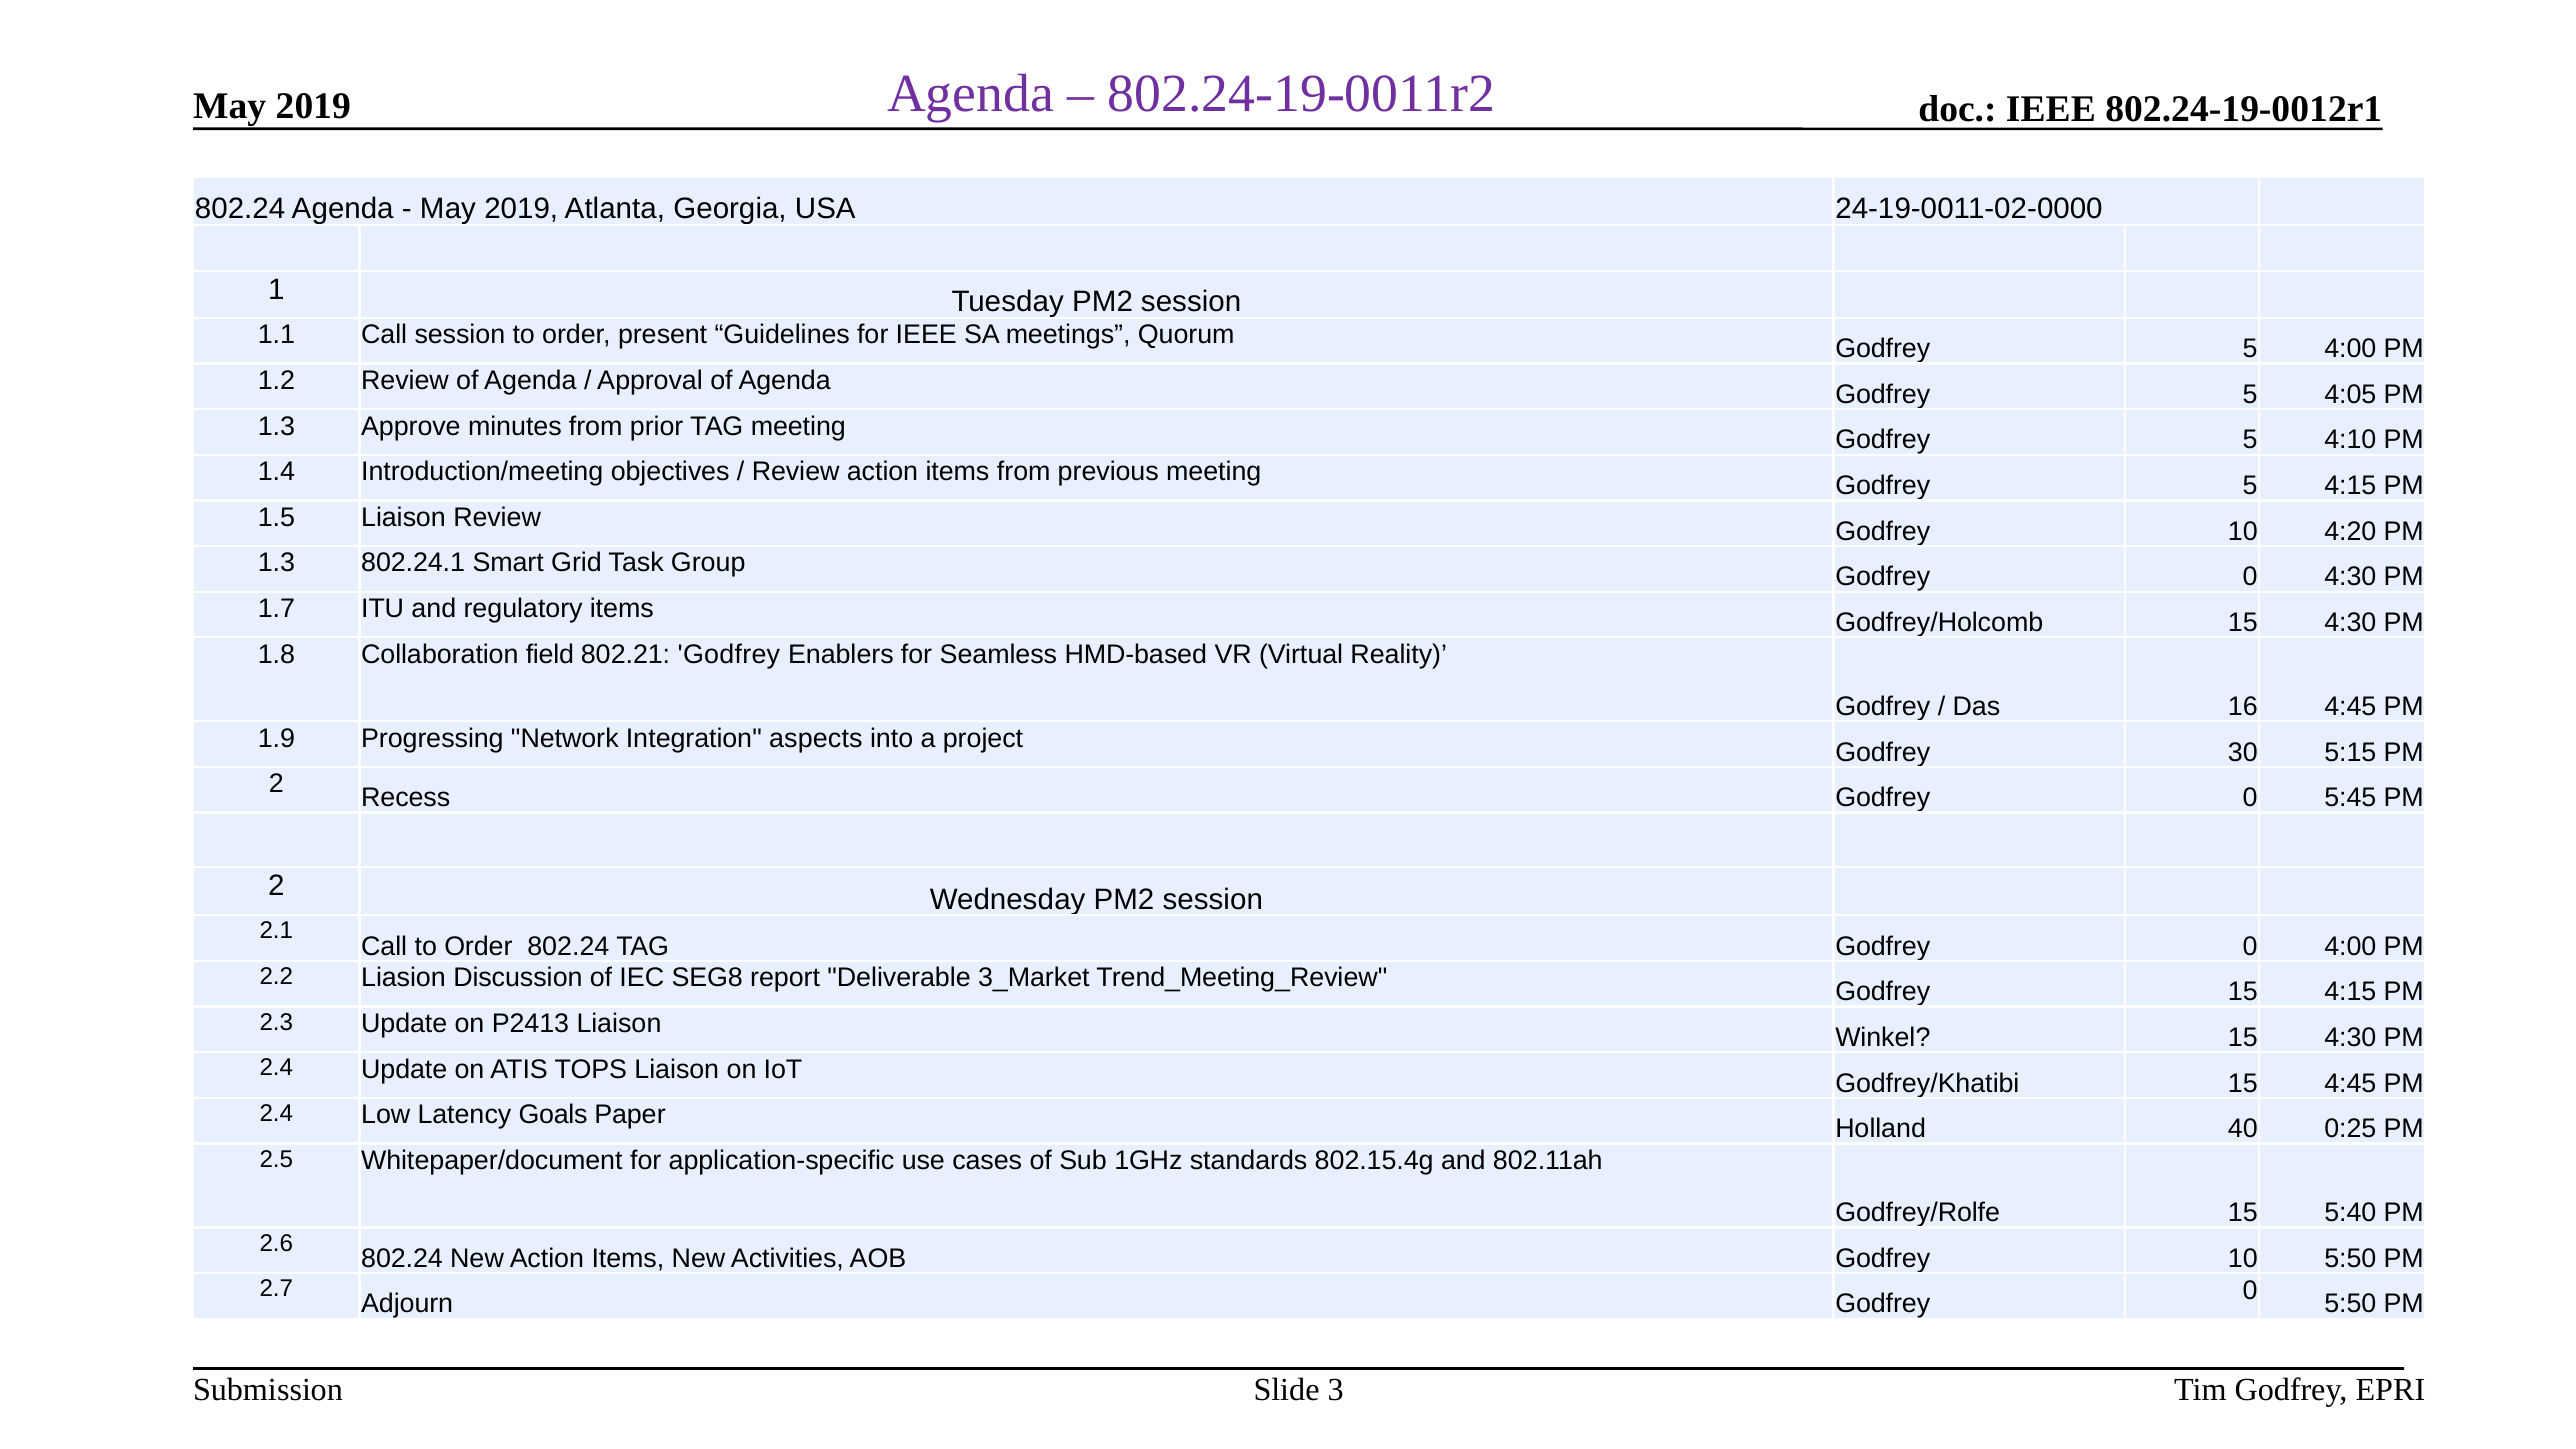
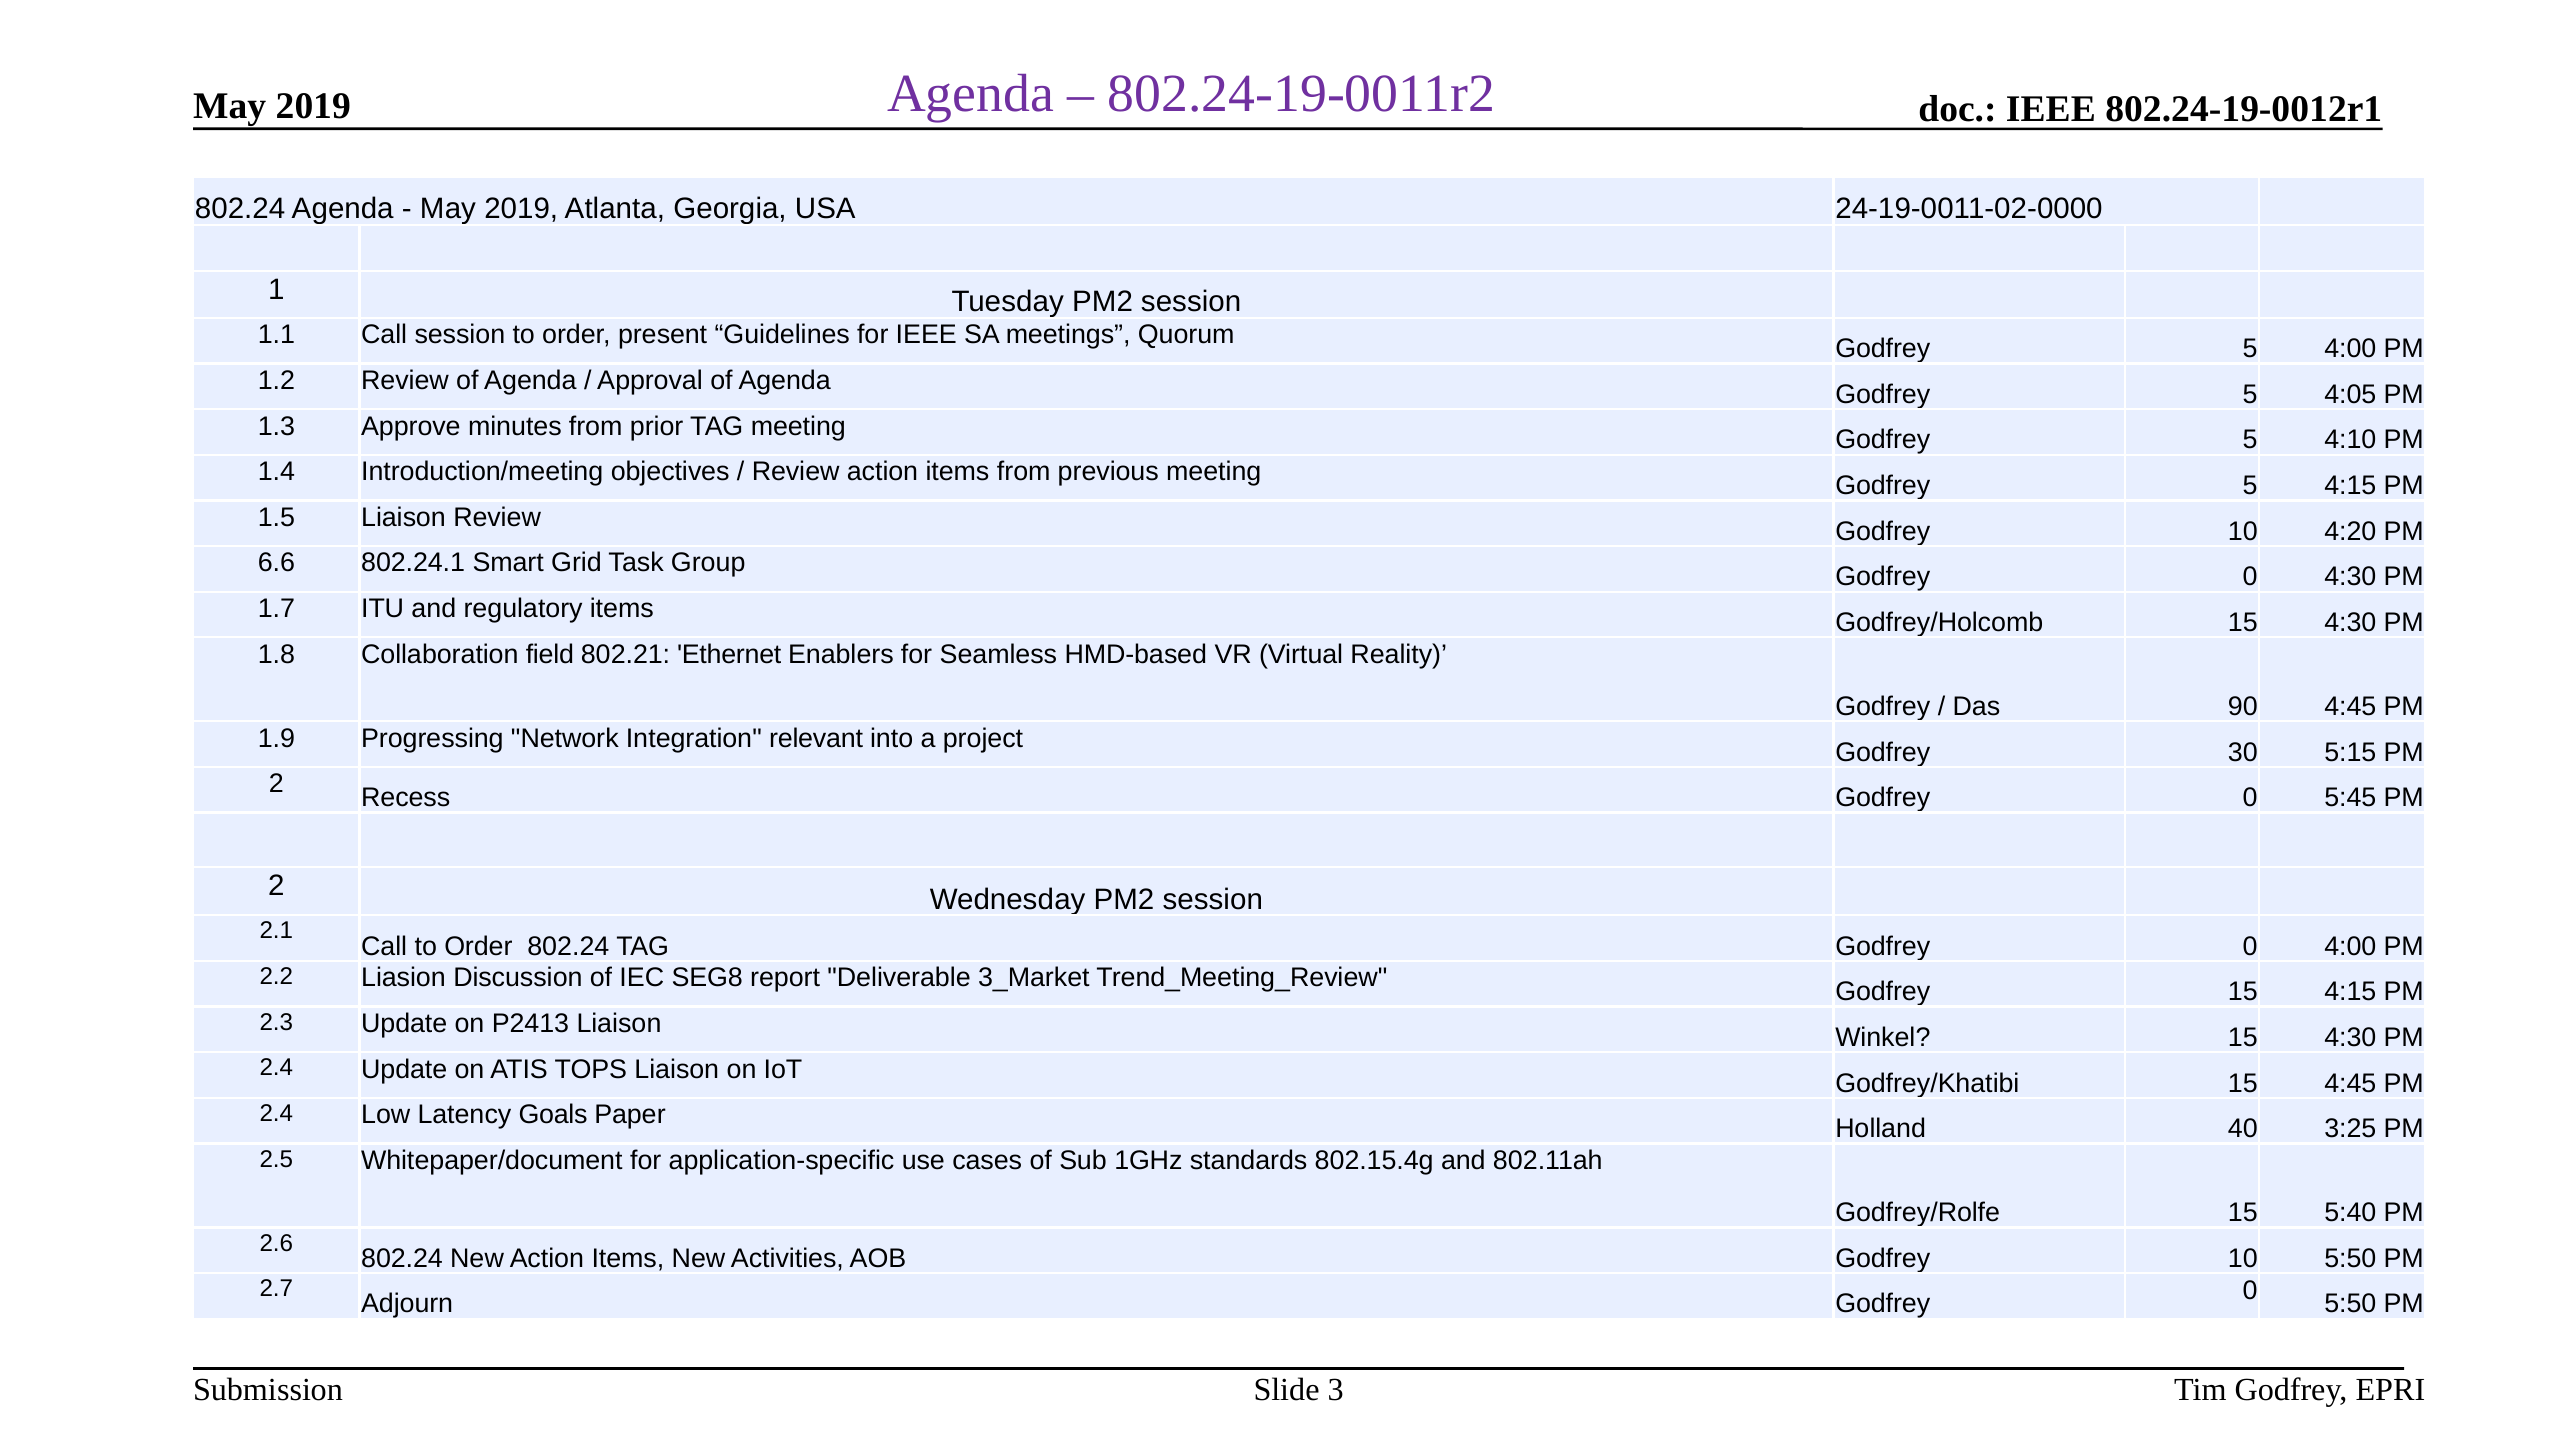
1.3 at (276, 563): 1.3 -> 6.6
802.21 Godfrey: Godfrey -> Ethernet
16: 16 -> 90
aspects: aspects -> relevant
0:25: 0:25 -> 3:25
